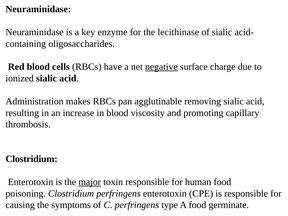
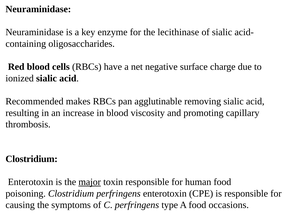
negative underline: present -> none
Administration: Administration -> Recommended
germinate: germinate -> occasions
